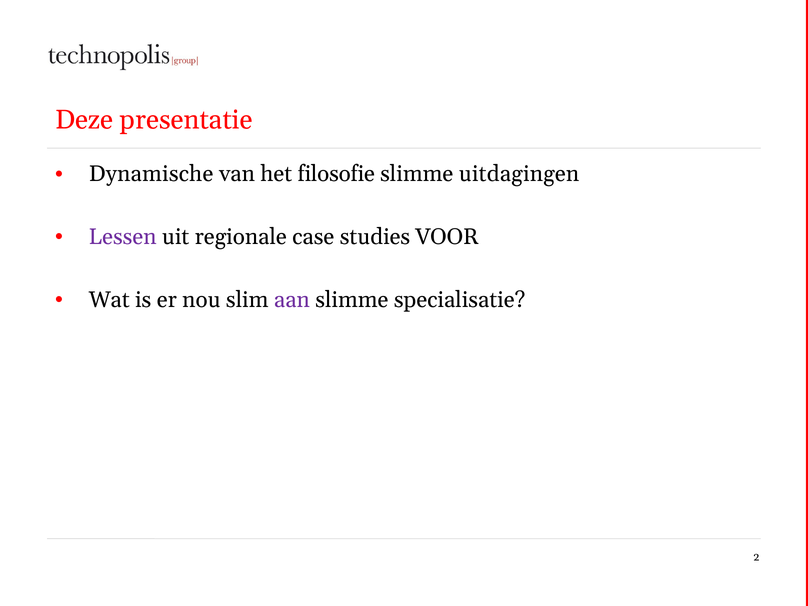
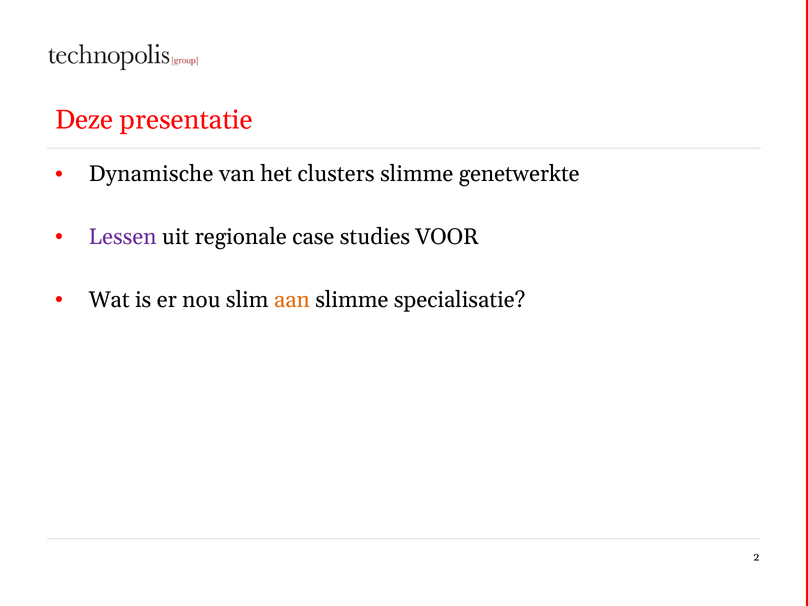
filosofie: filosofie -> clusters
uitdagingen: uitdagingen -> genetwerkte
aan colour: purple -> orange
